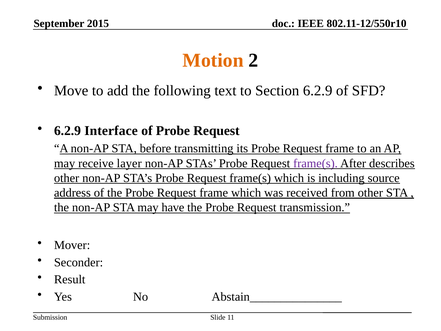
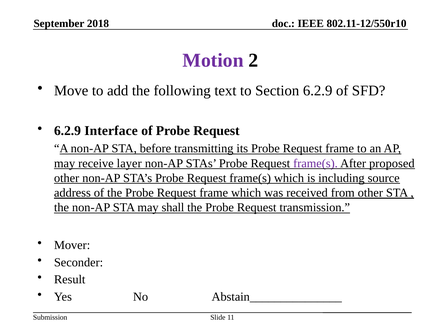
2015: 2015 -> 2018
Motion colour: orange -> purple
describes: describes -> proposed
have: have -> shall
